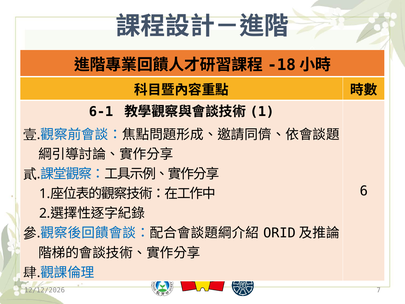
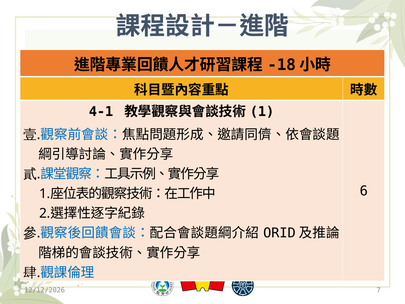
6-1: 6-1 -> 4-1
